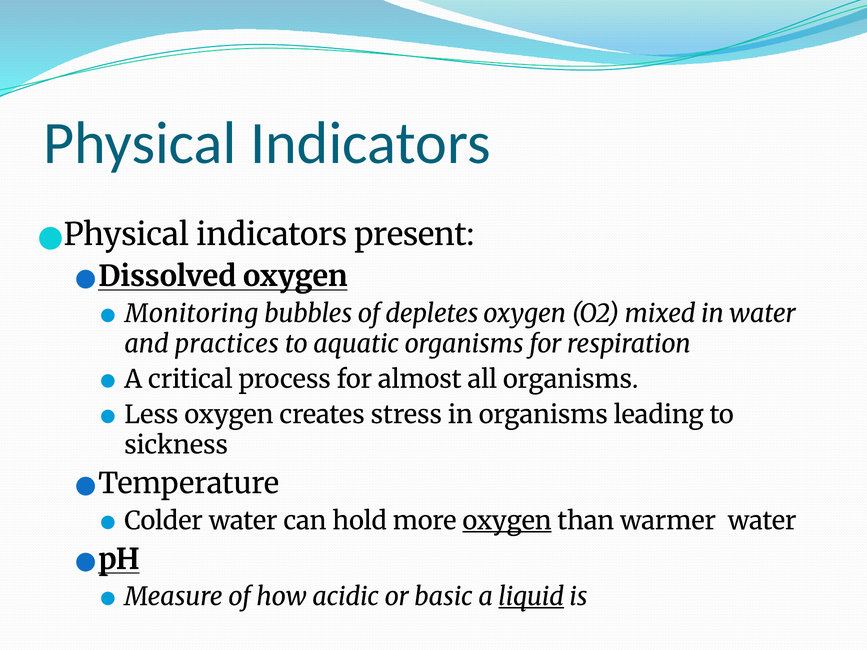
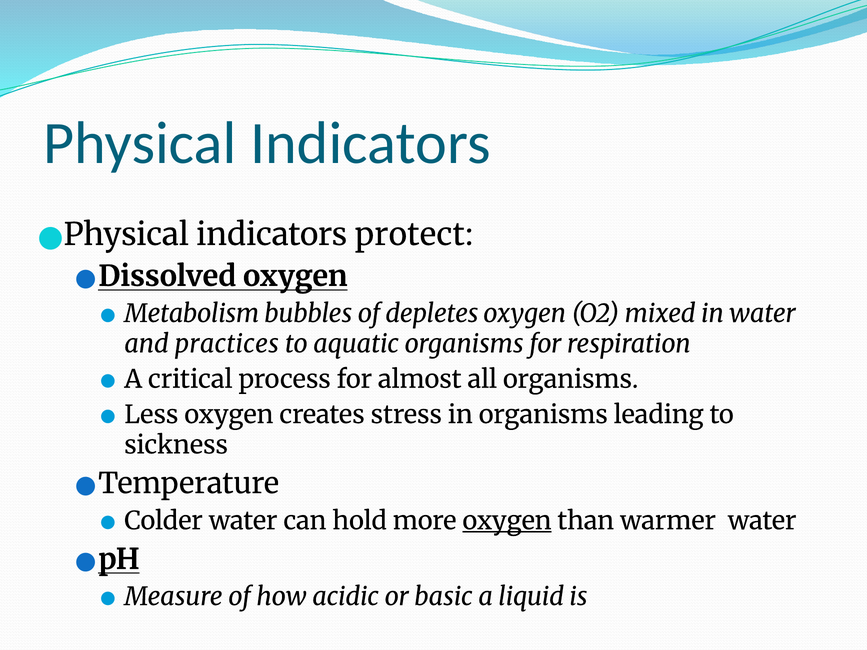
present: present -> protect
Monitoring: Monitoring -> Metabolism
liquid underline: present -> none
